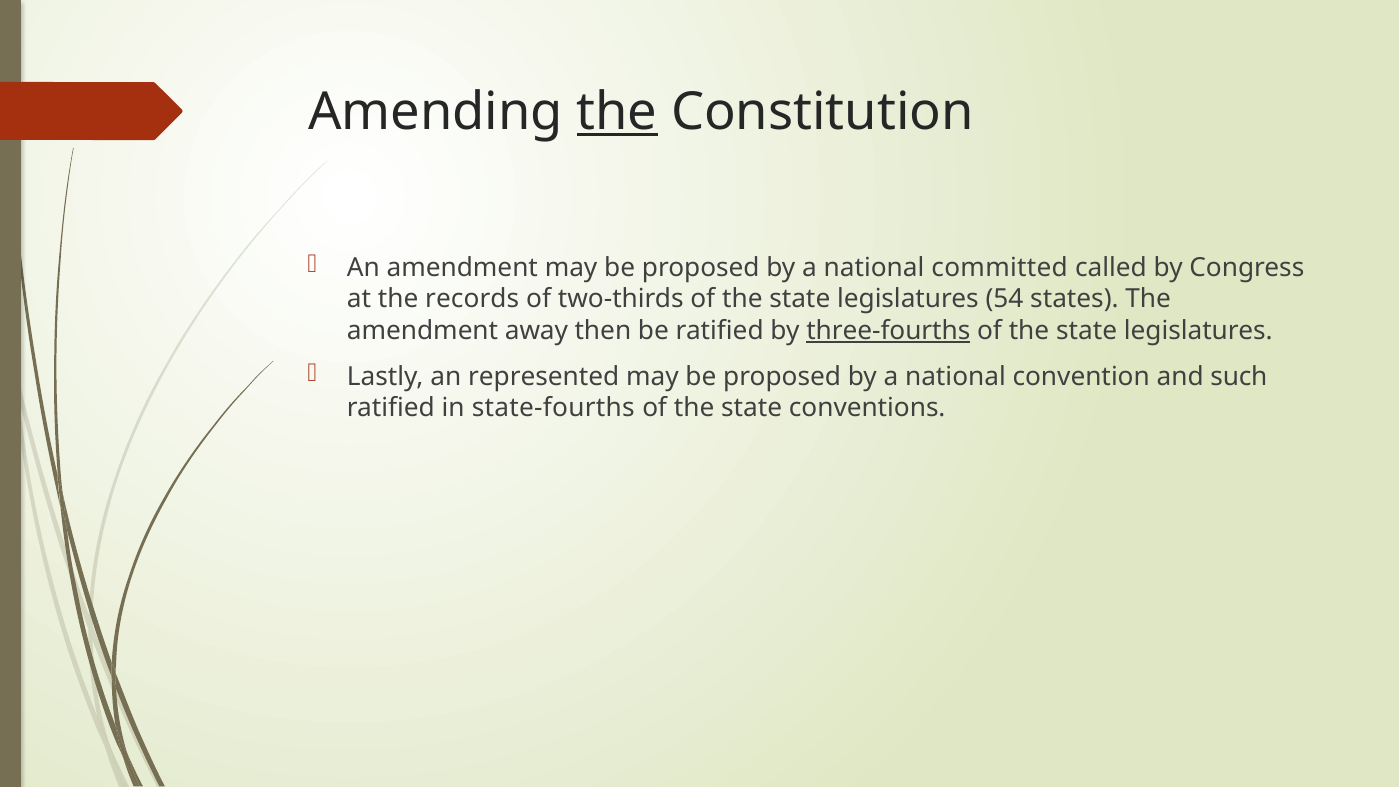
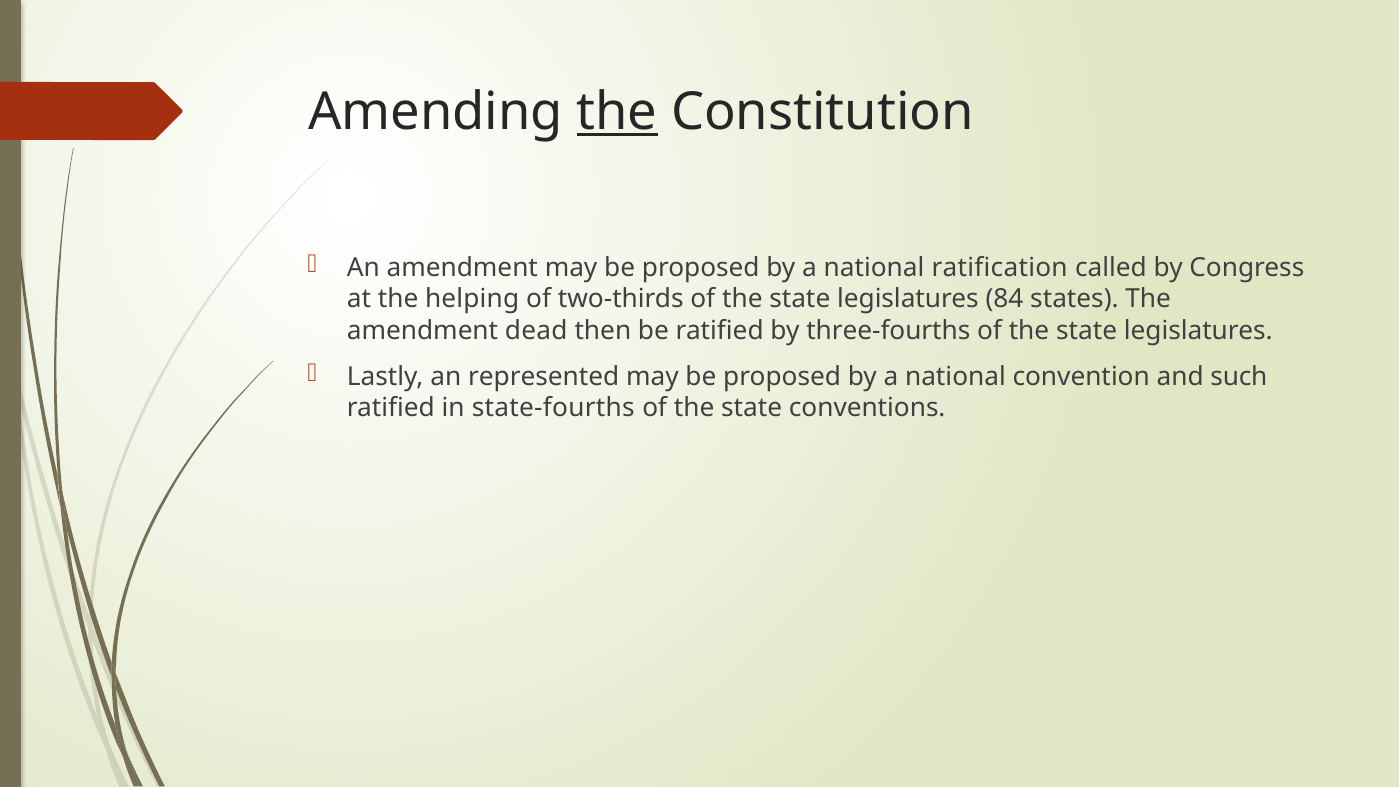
committed: committed -> ratification
records: records -> helping
54: 54 -> 84
away: away -> dead
three-fourths underline: present -> none
